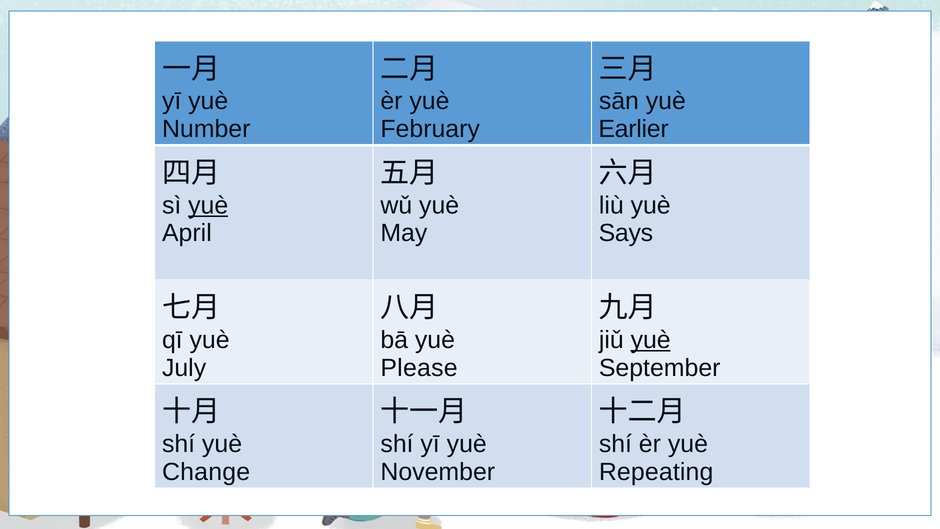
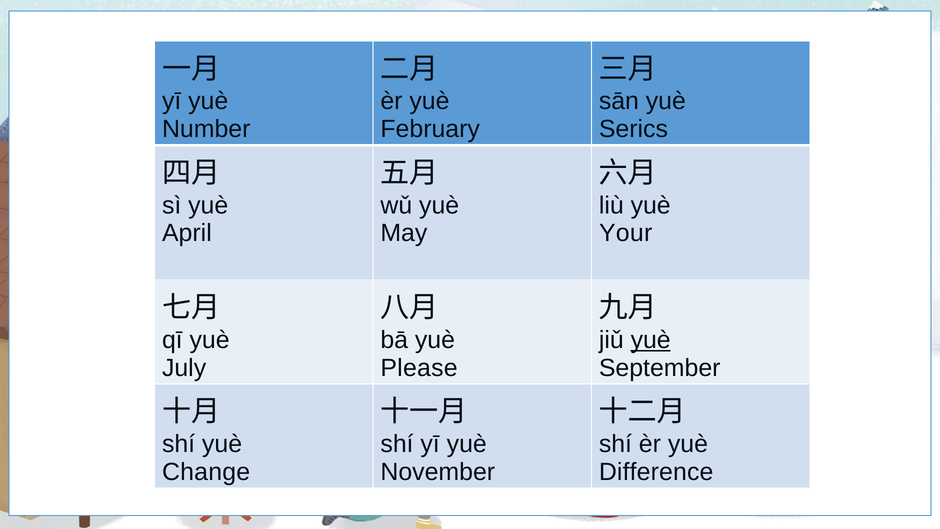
Earlier: Earlier -> Serics
yuè at (208, 205) underline: present -> none
Says: Says -> Your
Repeating: Repeating -> Difference
